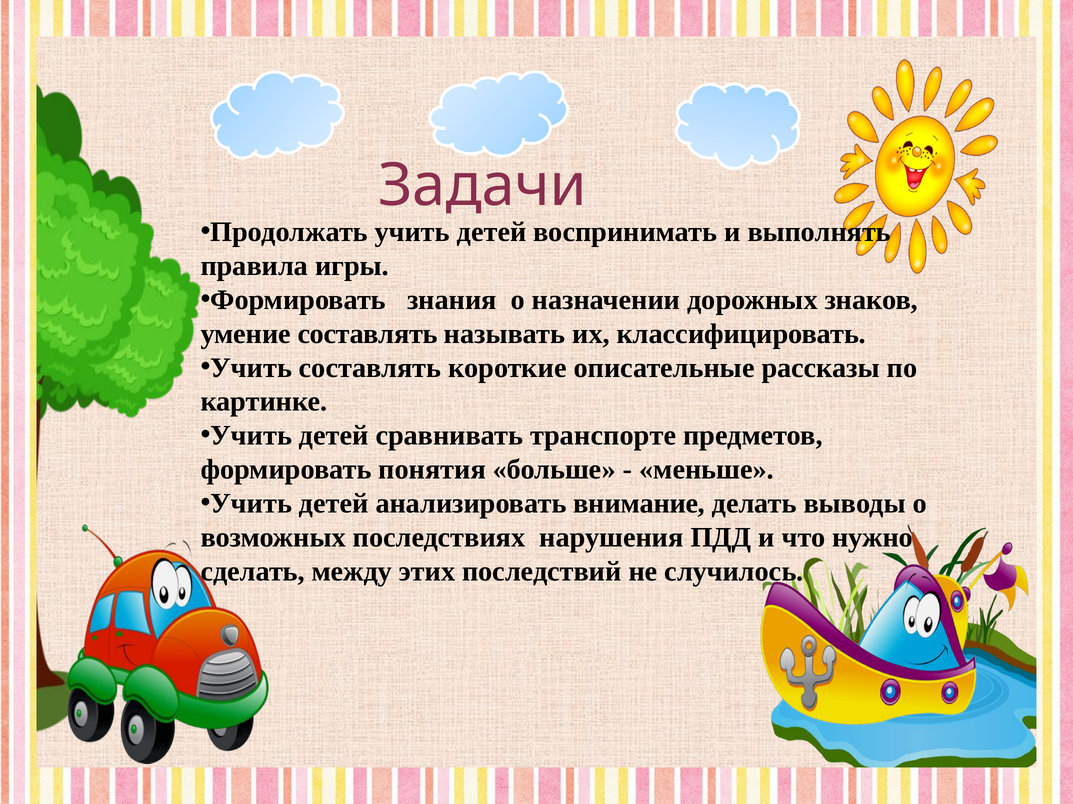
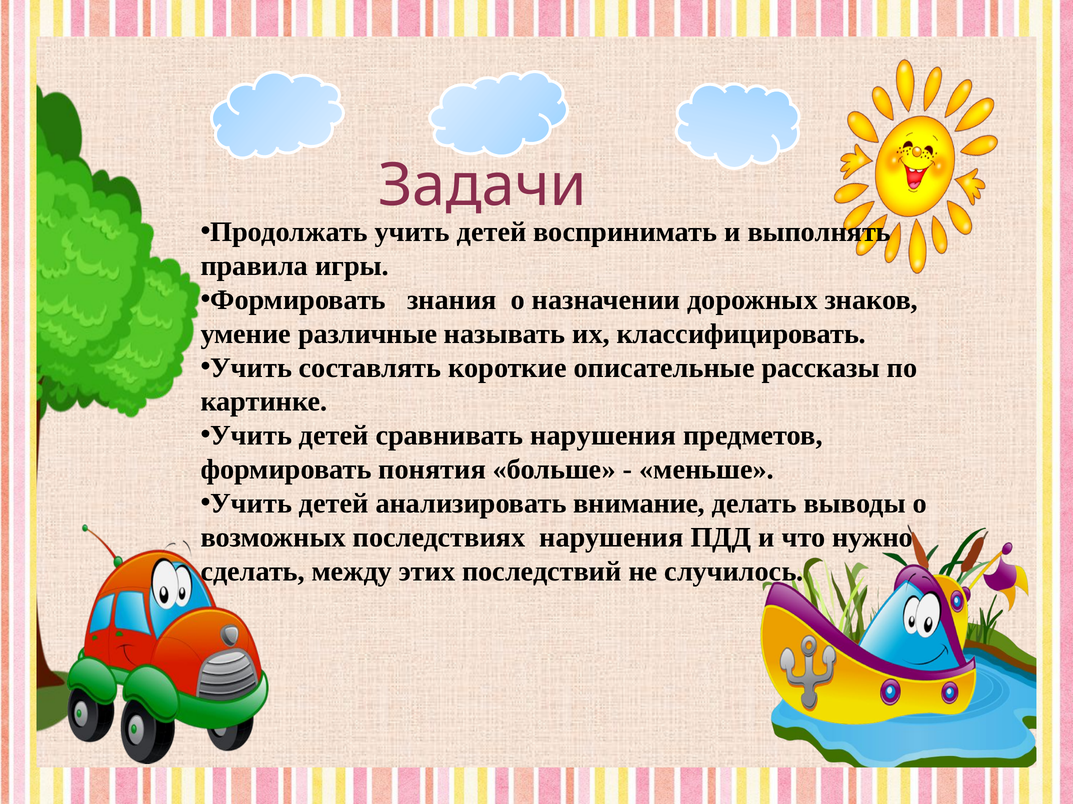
умение составлять: составлять -> различные
сравнивать транспорте: транспорте -> нарушения
